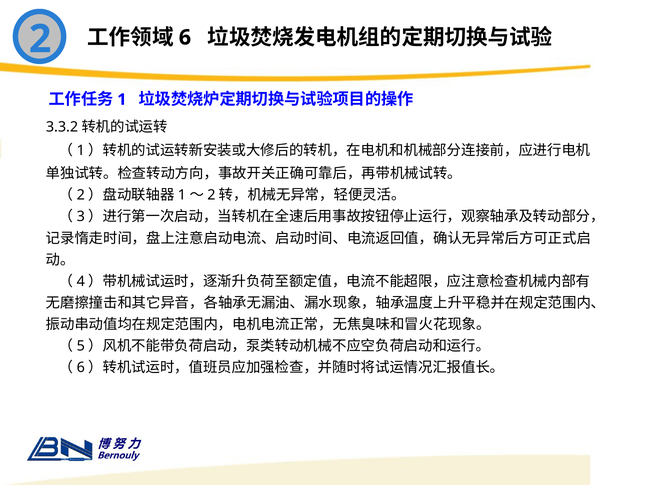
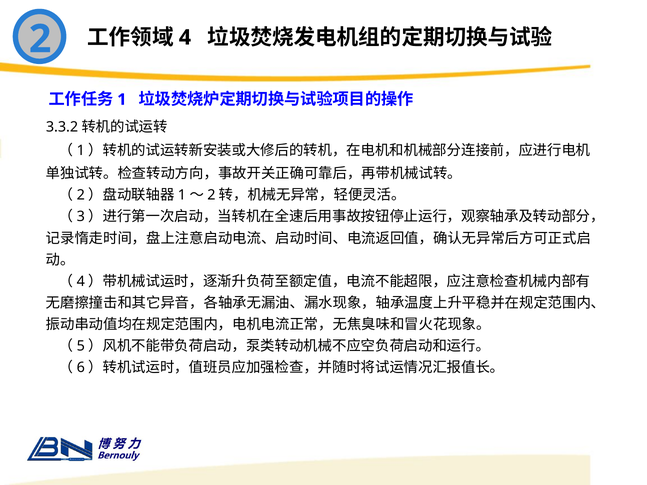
6: 6 -> 4
